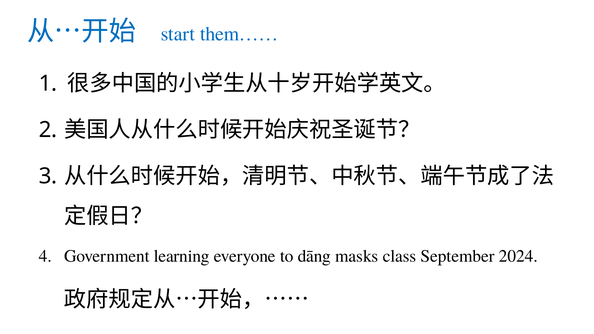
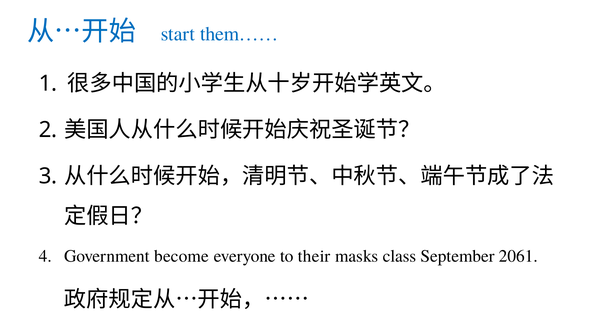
learning: learning -> become
dāng: dāng -> their
2024: 2024 -> 2061
